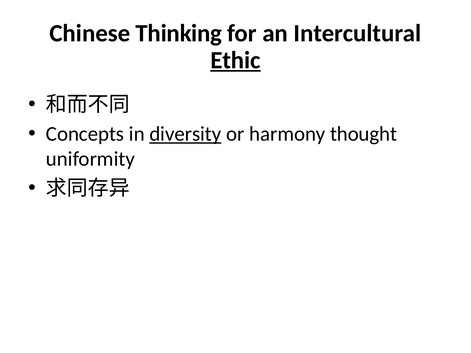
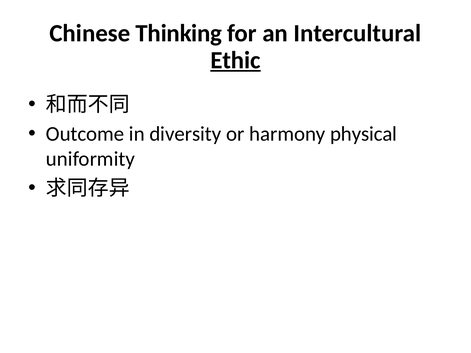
Concepts: Concepts -> Outcome
diversity underline: present -> none
thought: thought -> physical
